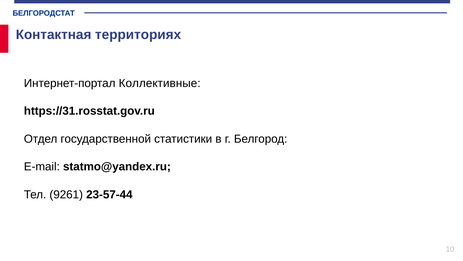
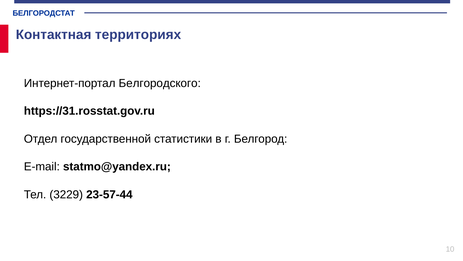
Коллективные: Коллективные -> Белгородского
9261: 9261 -> 3229
